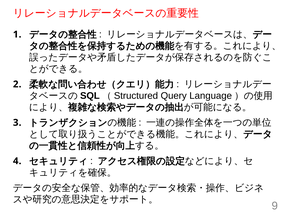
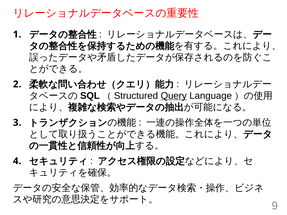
Query underline: none -> present
